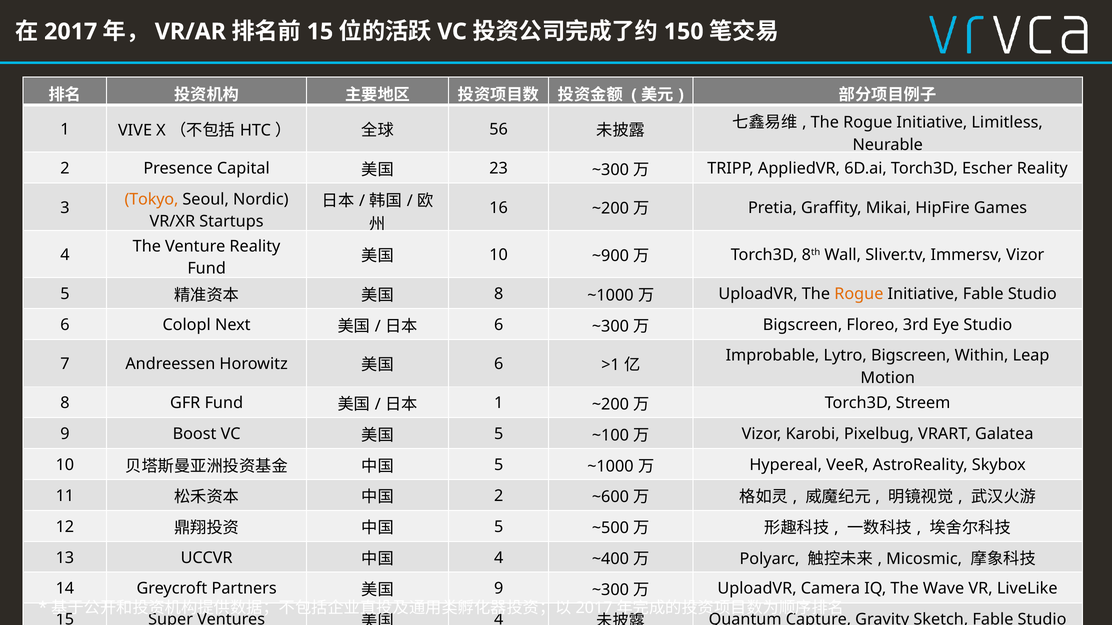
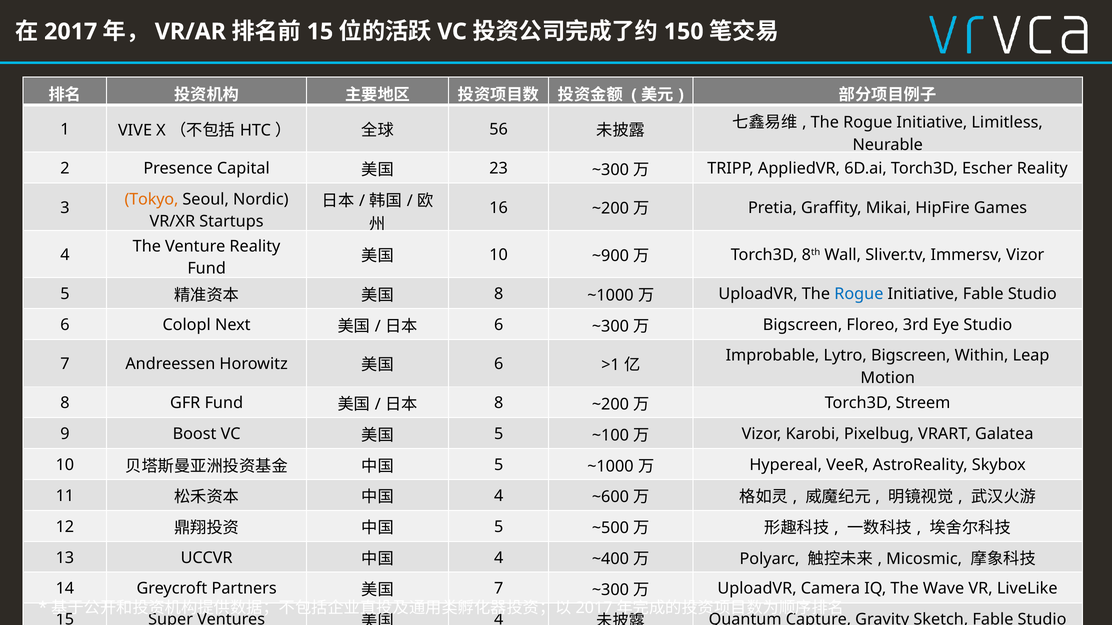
Rogue at (859, 294) colour: orange -> blue
1 at (499, 403): 1 -> 8
2 at (499, 496): 2 -> 4
9 at (499, 589): 9 -> 7
